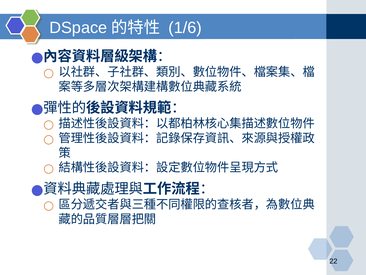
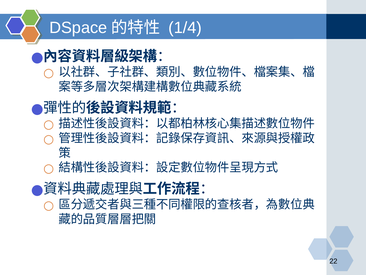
1/6: 1/6 -> 1/4
